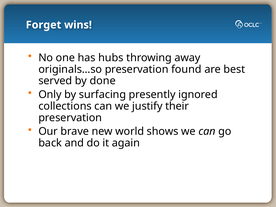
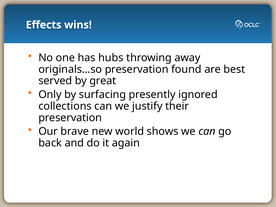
Forget: Forget -> Effects
done: done -> great
